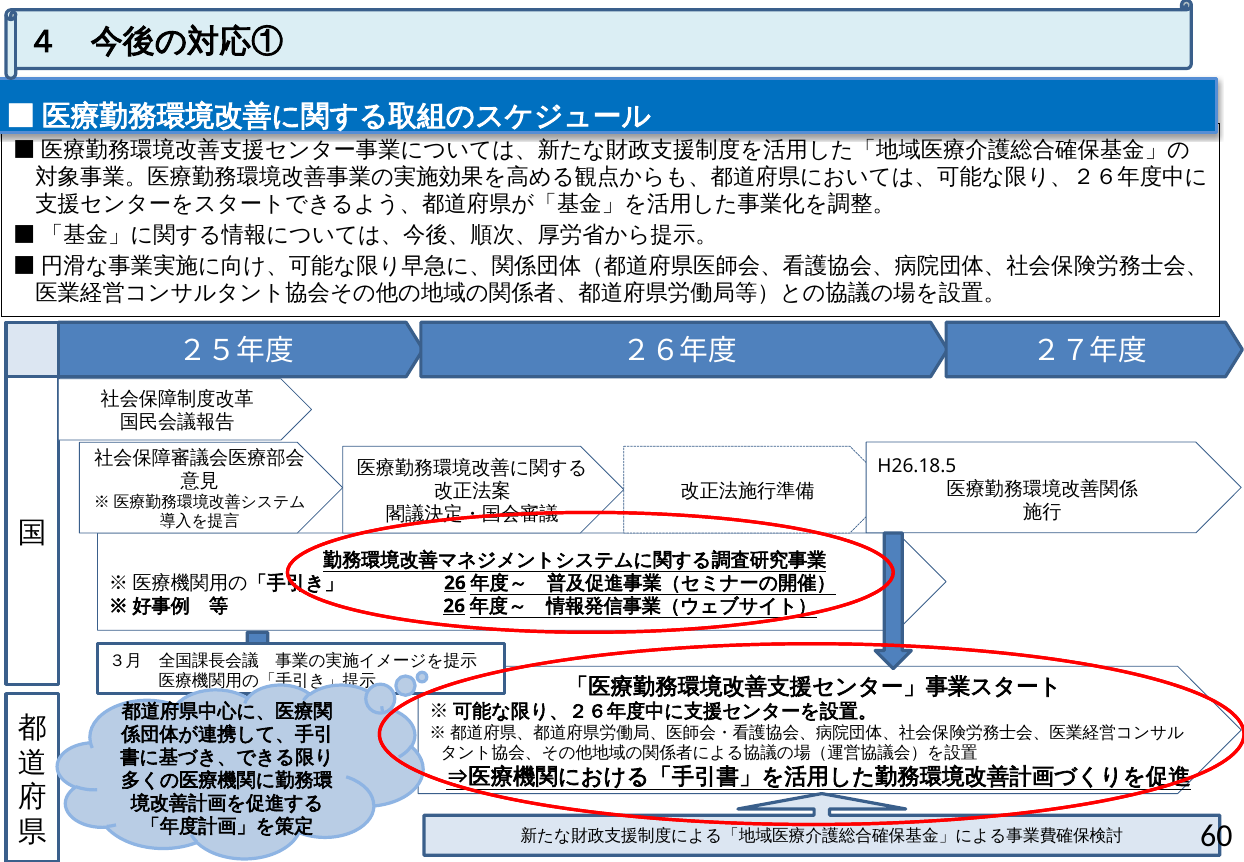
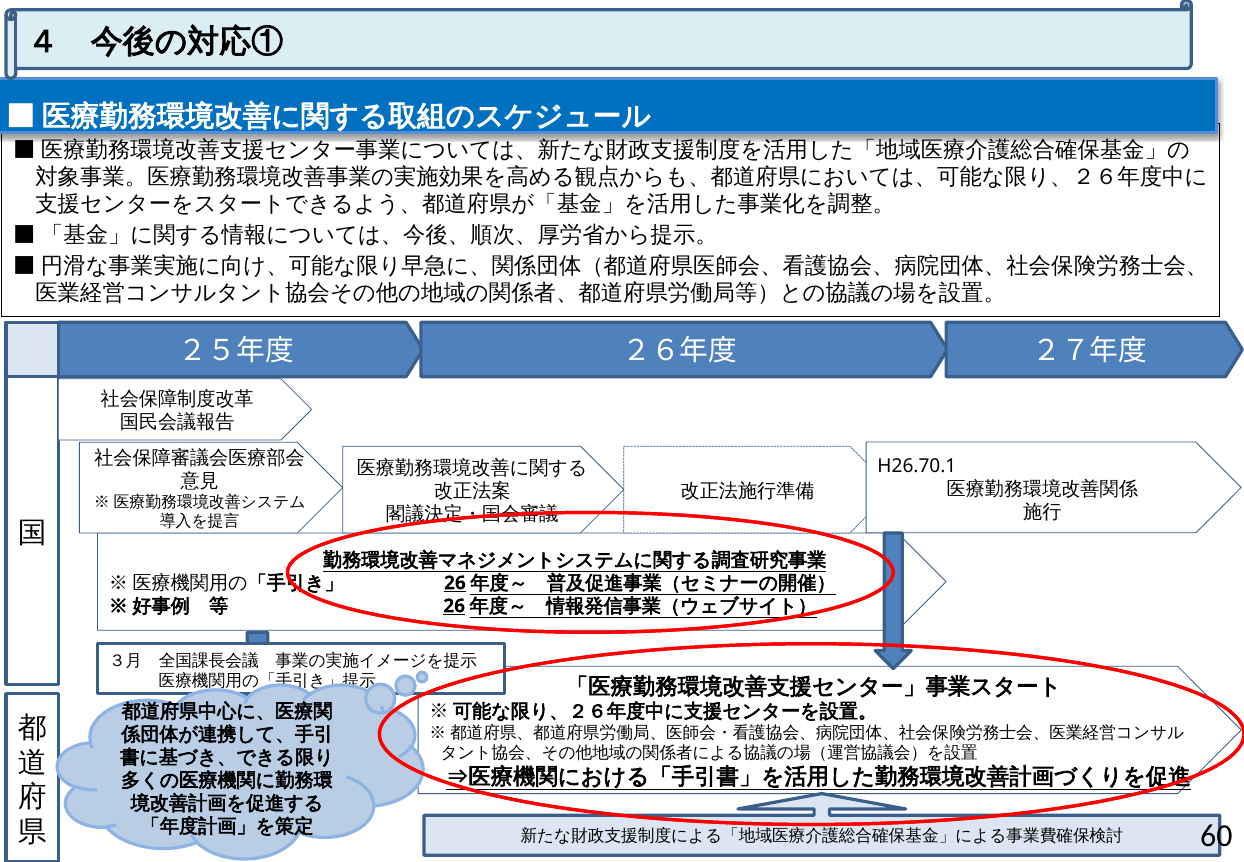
H26.18.5: H26.18.5 -> H26.70.1
